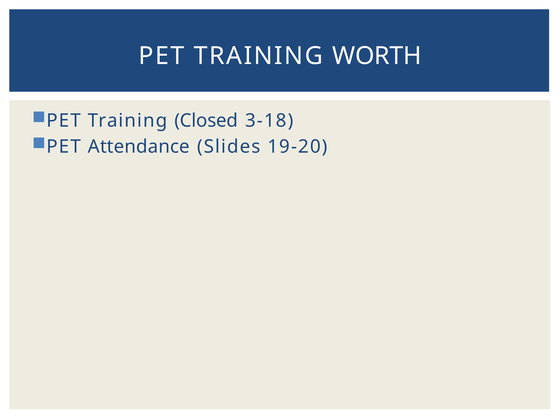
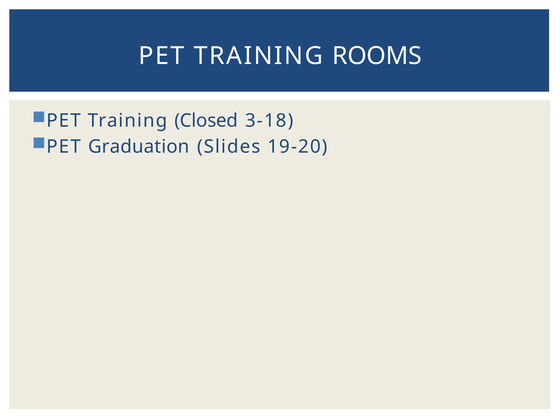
WORTH: WORTH -> ROOMS
Attendance: Attendance -> Graduation
